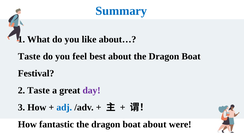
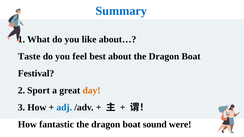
2 Taste: Taste -> Sport
day colour: purple -> orange
boat about: about -> sound
